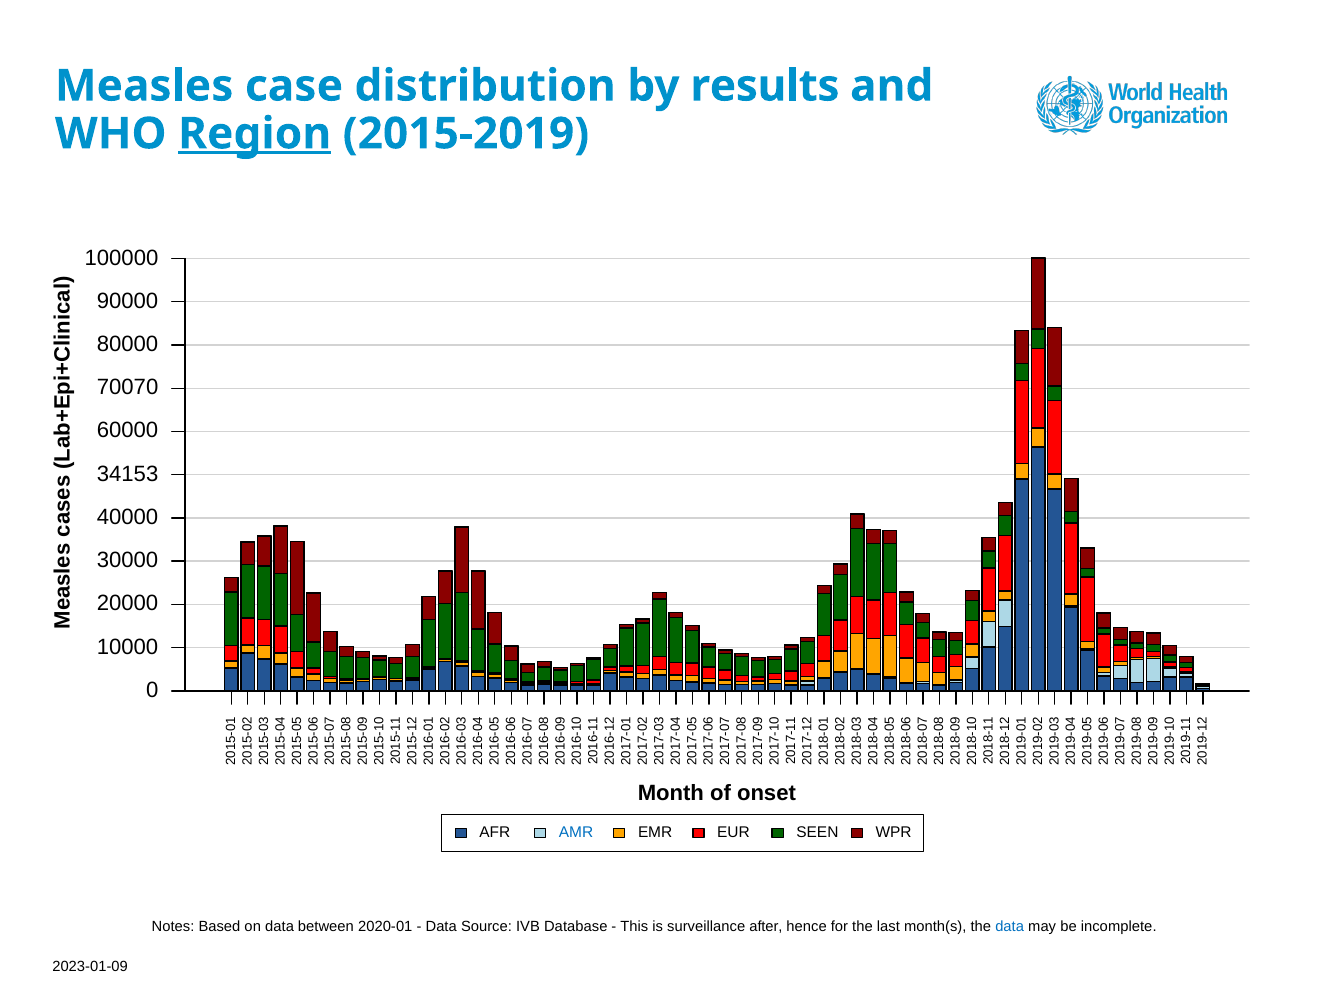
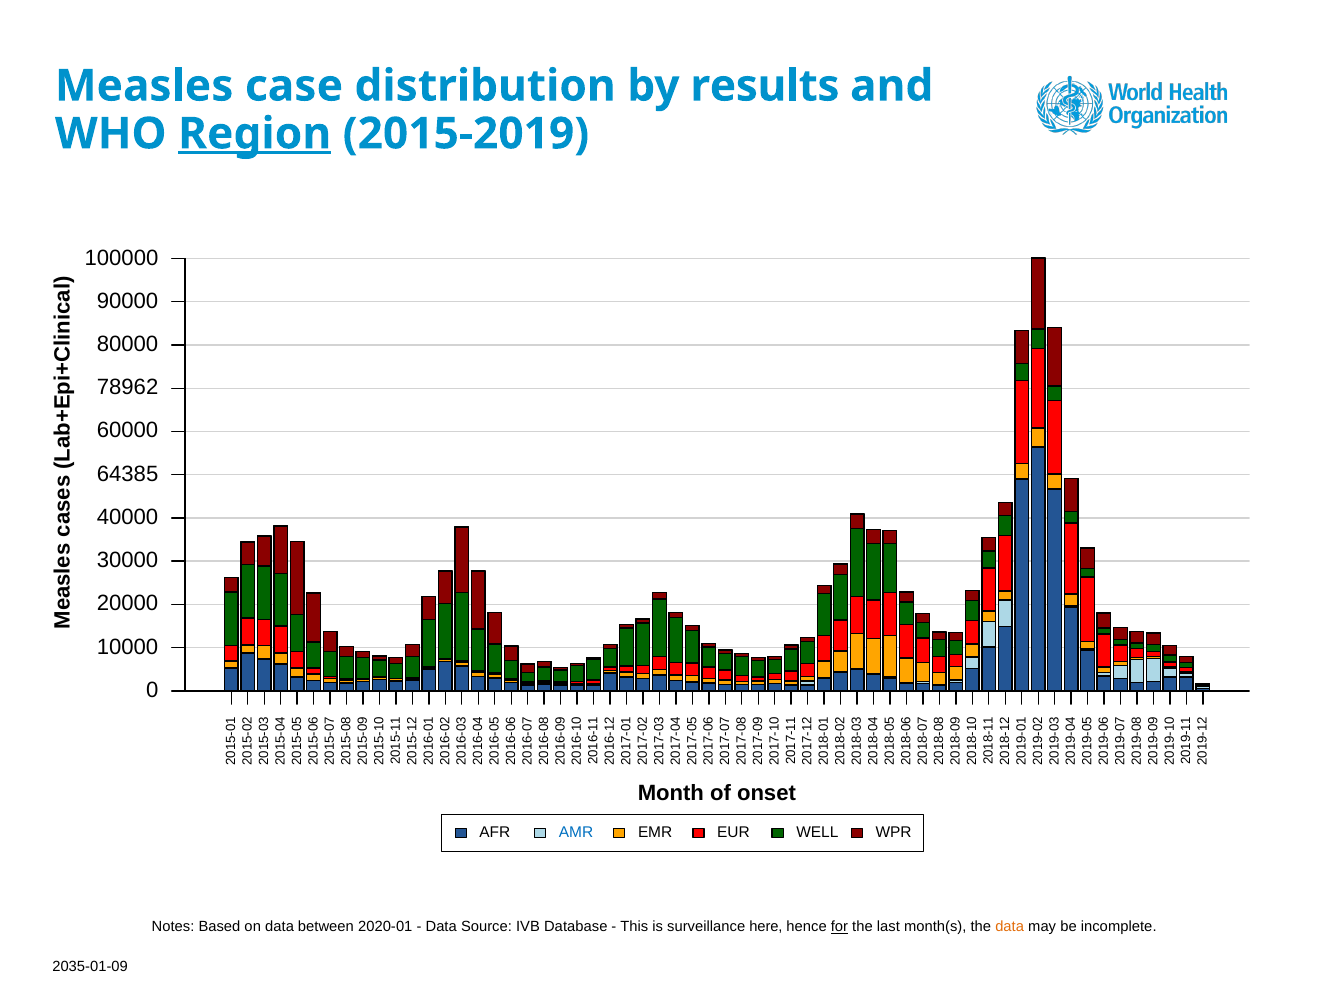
70070: 70070 -> 78962
34153: 34153 -> 64385
SEEN: SEEN -> WELL
after: after -> here
for underline: none -> present
data at (1010, 927) colour: blue -> orange
2023-01-09: 2023-01-09 -> 2035-01-09
